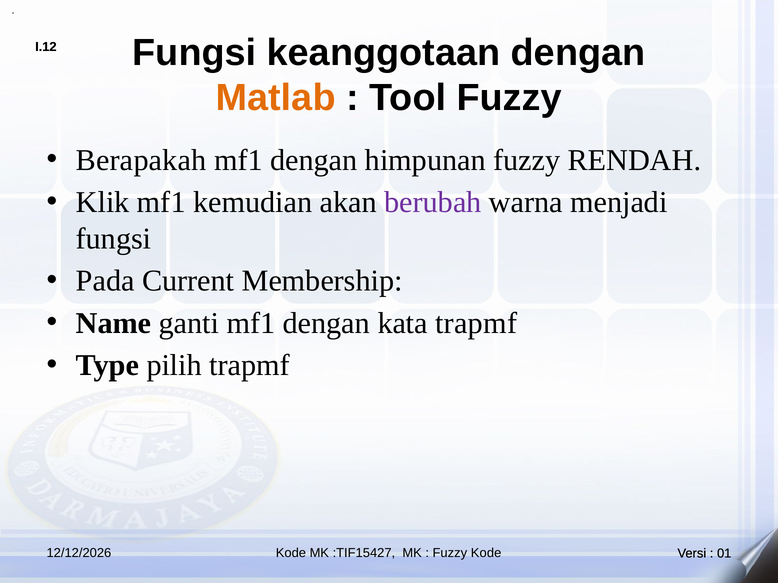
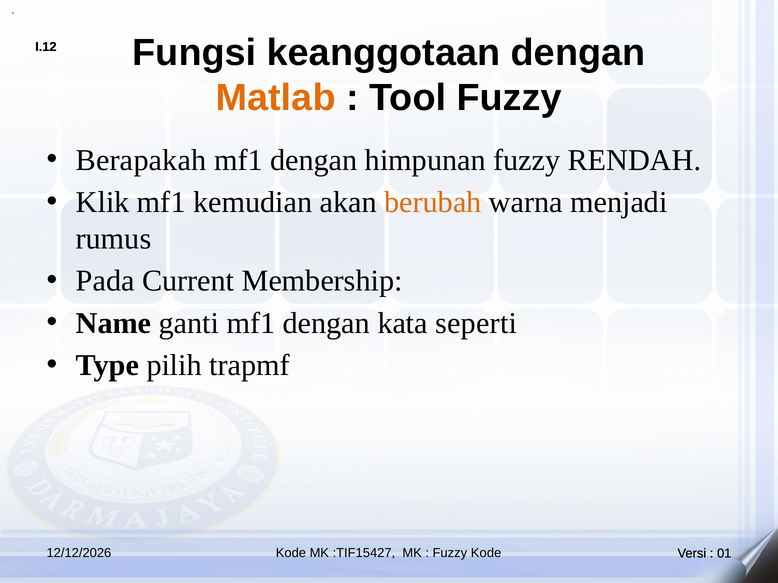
berubah colour: purple -> orange
fungsi at (114, 239): fungsi -> rumus
kata trapmf: trapmf -> seperti
